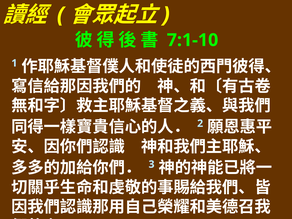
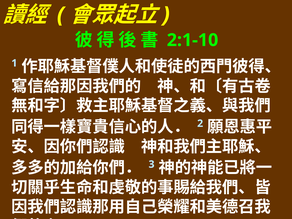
7:1-10: 7:1-10 -> 2:1-10
